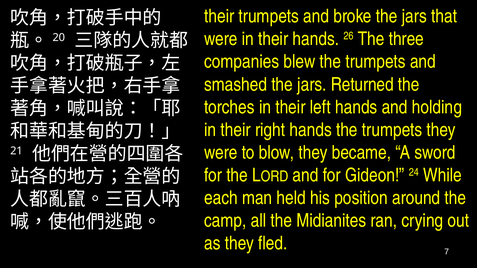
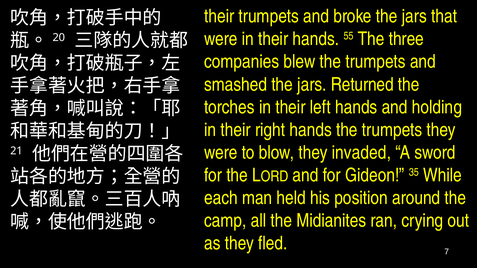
26: 26 -> 55
became: became -> invaded
24: 24 -> 35
